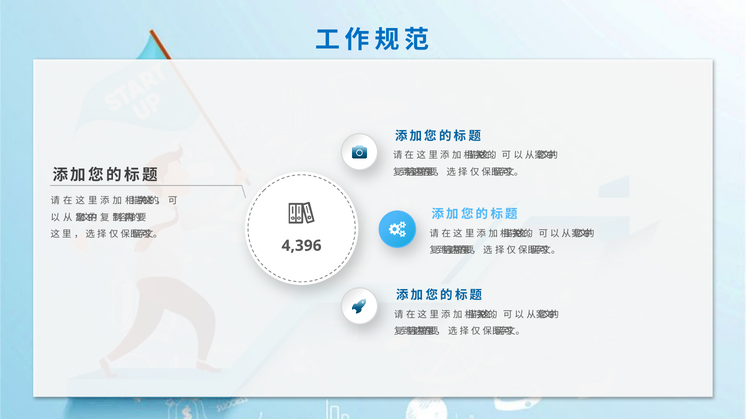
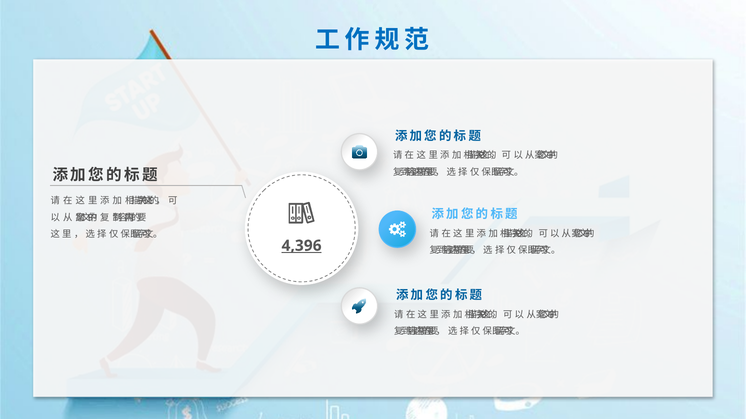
4,396 underline: none -> present
